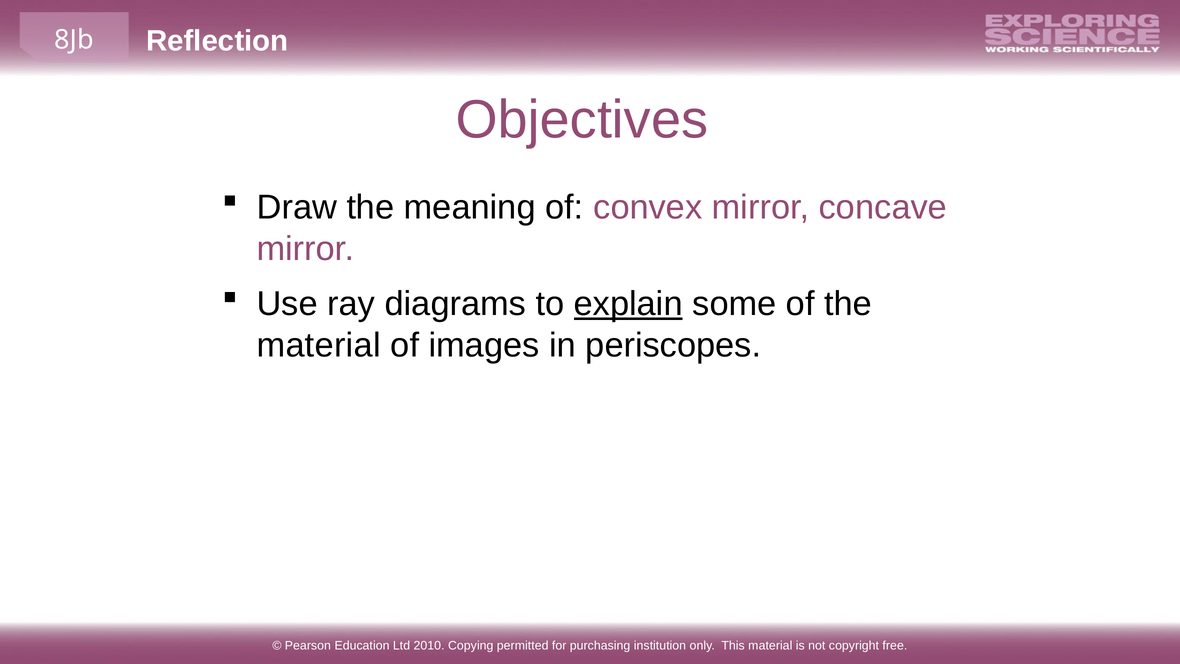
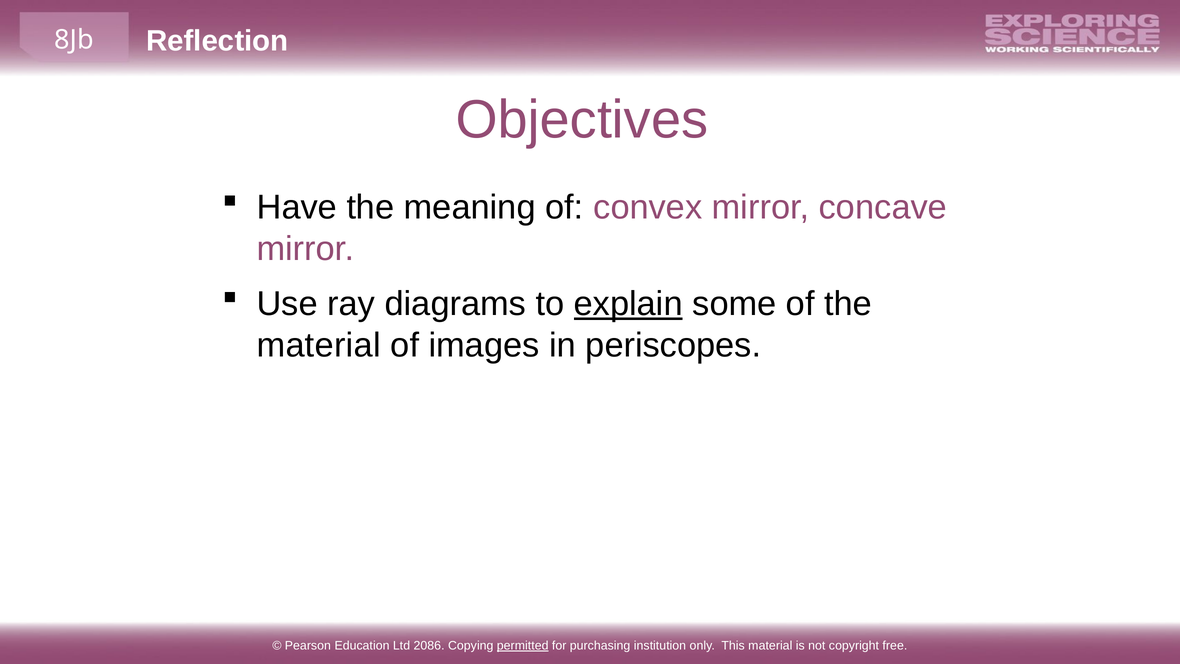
Draw: Draw -> Have
2010: 2010 -> 2086
permitted underline: none -> present
